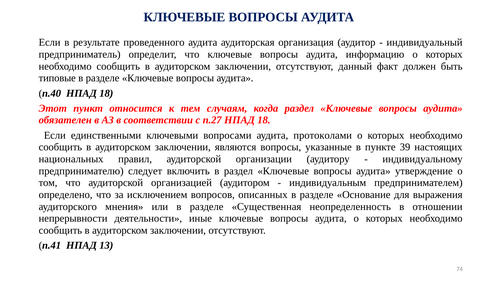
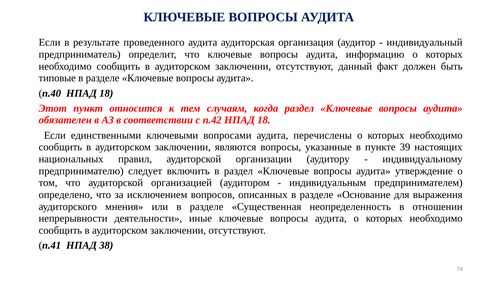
п.27: п.27 -> п.42
протоколами: протоколами -> перечислены
13: 13 -> 38
